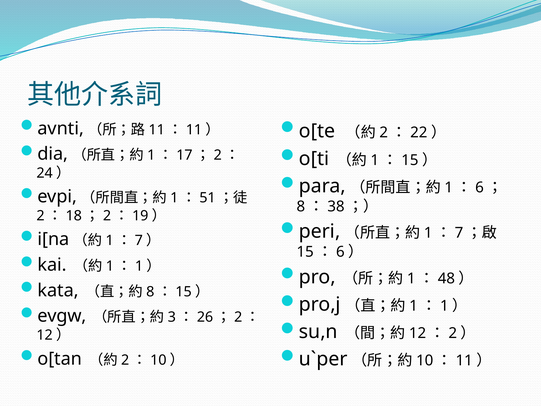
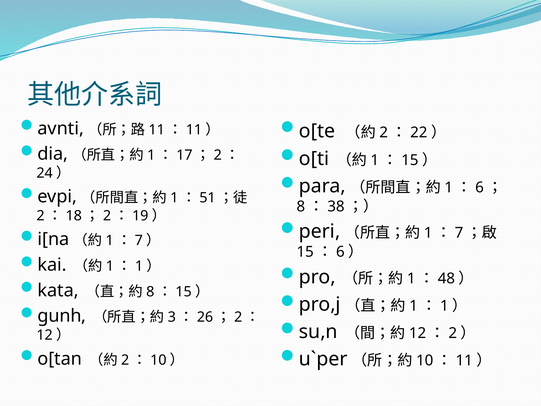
evgw: evgw -> gunh
